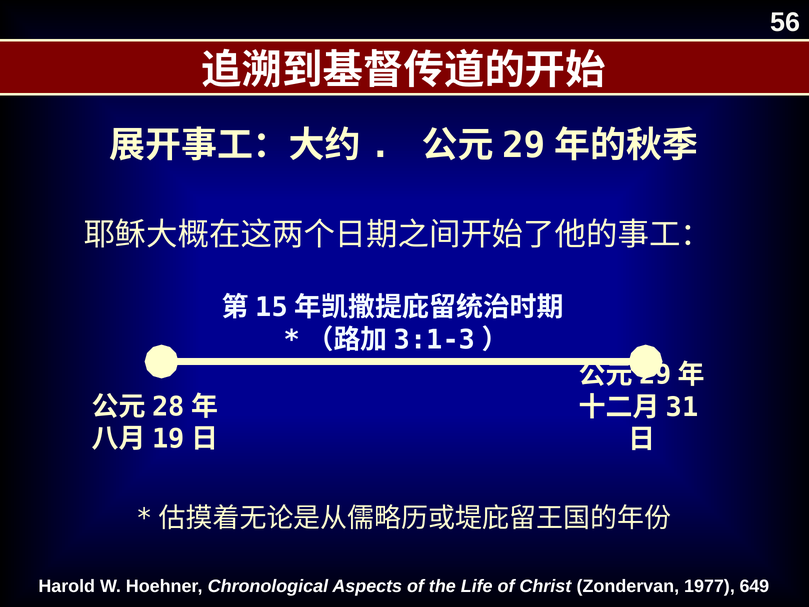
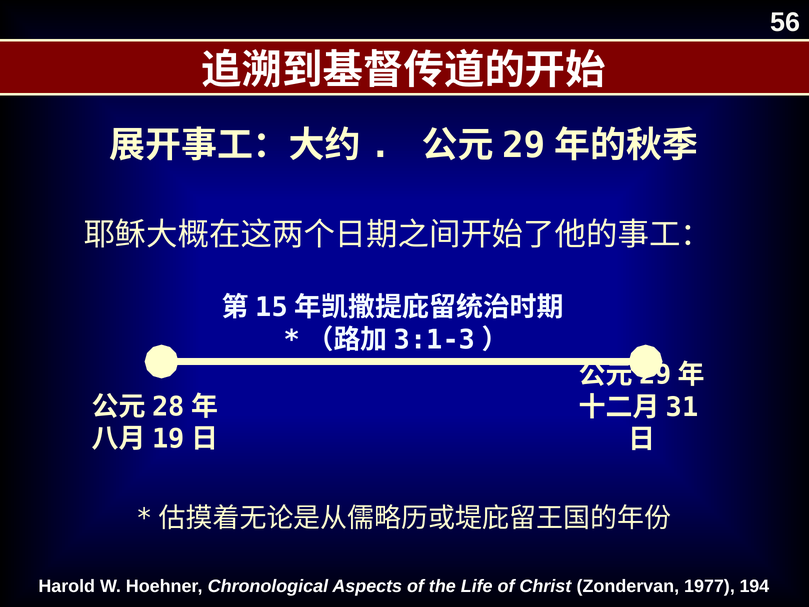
649: 649 -> 194
